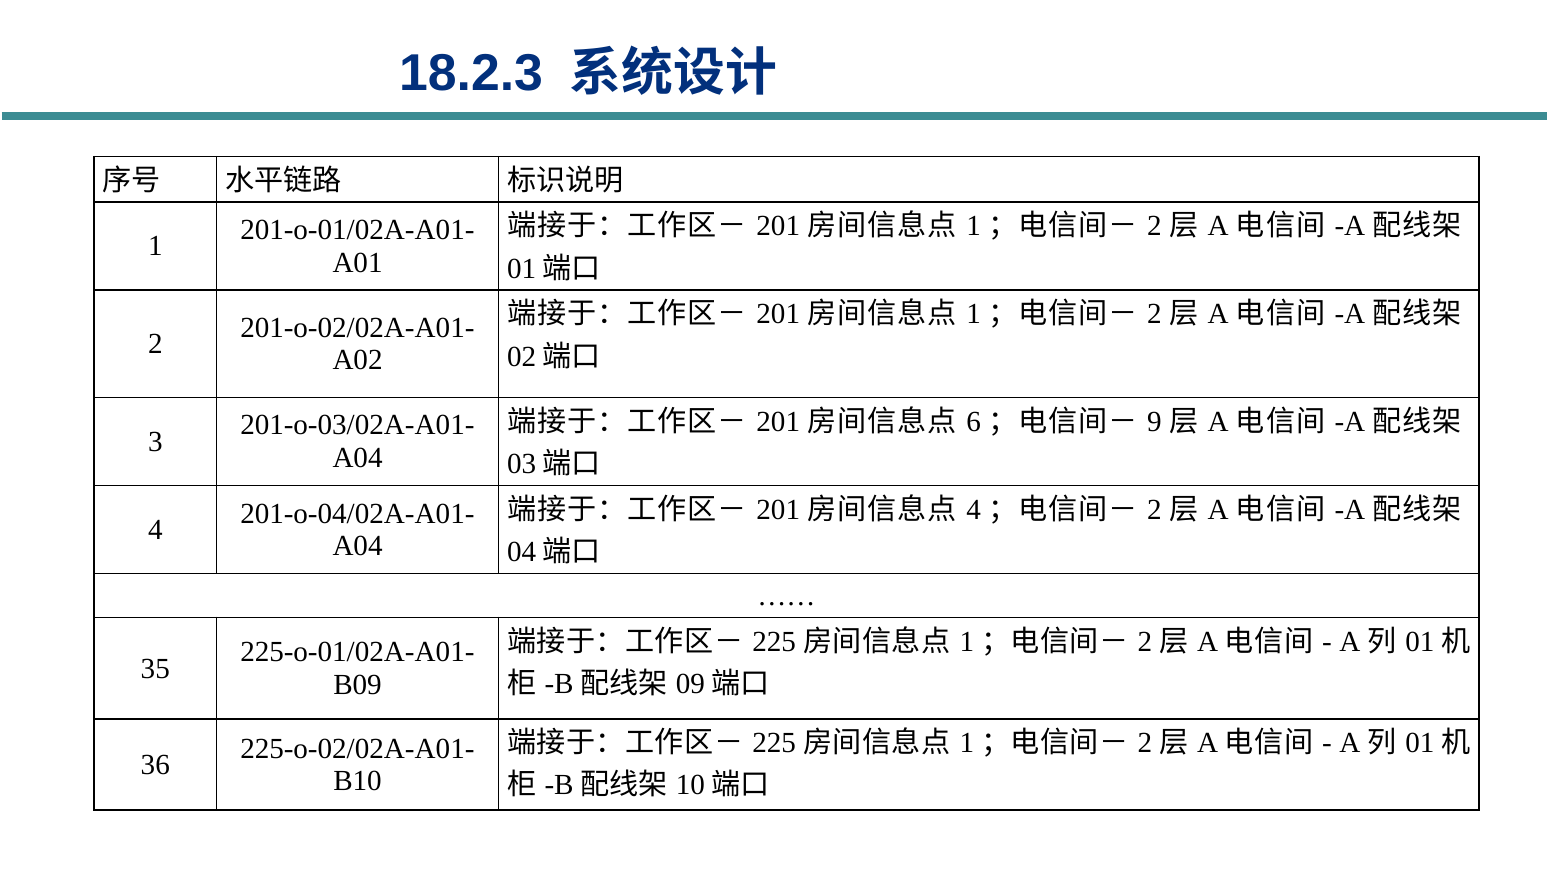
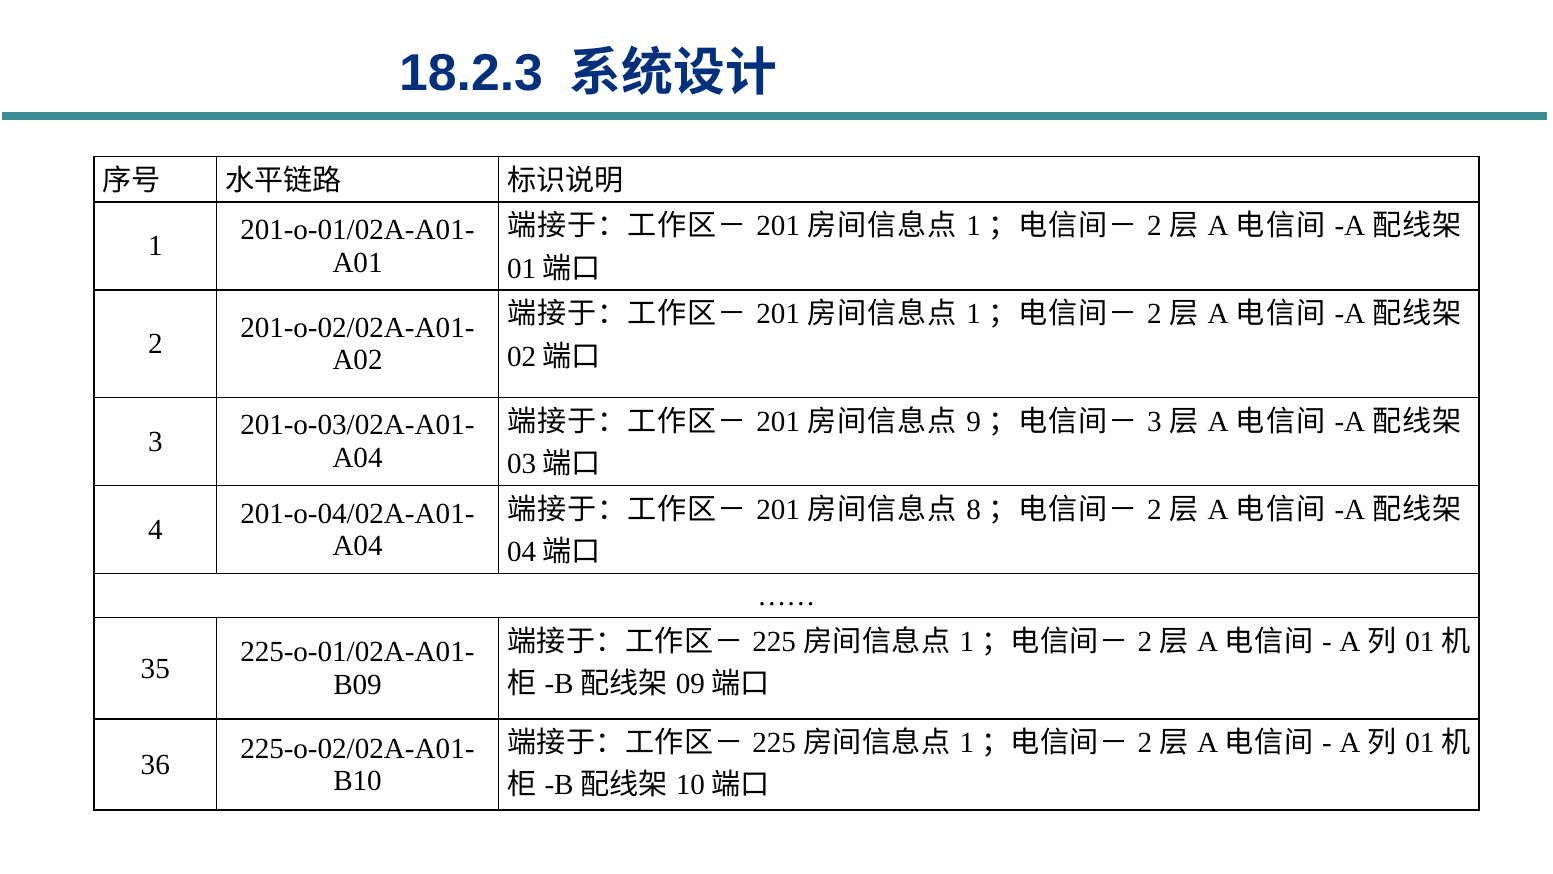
6: 6 -> 9
9 at (1155, 421): 9 -> 3
4 at (974, 509): 4 -> 8
